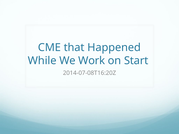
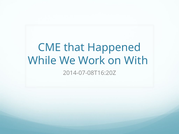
Start: Start -> With
